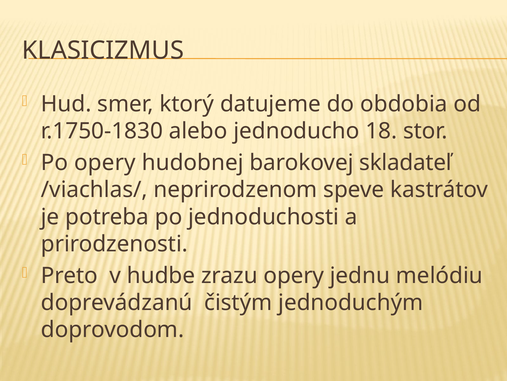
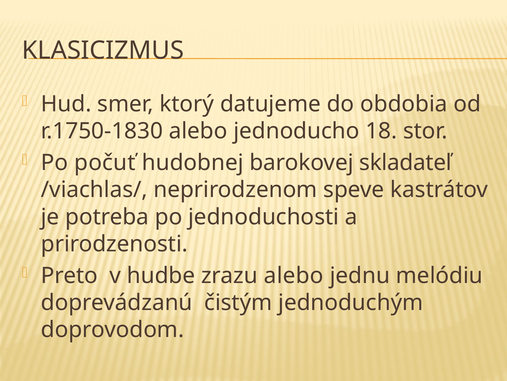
Po opery: opery -> počuť
zrazu opery: opery -> alebo
